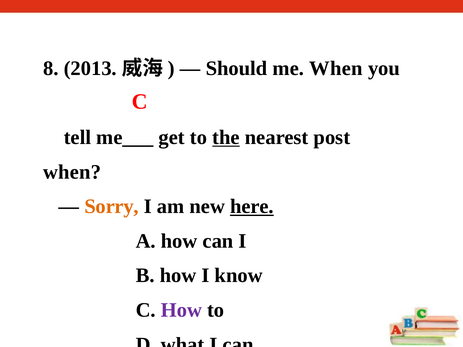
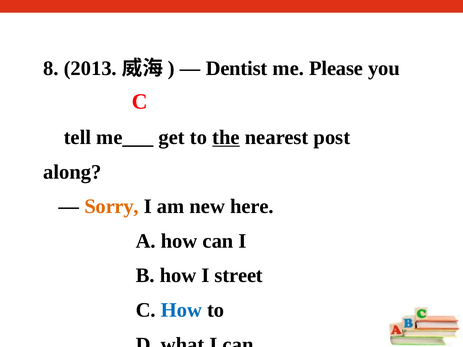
Should: Should -> Dentist
me When: When -> Please
when at (72, 172): when -> along
here underline: present -> none
know: know -> street
How at (181, 310) colour: purple -> blue
